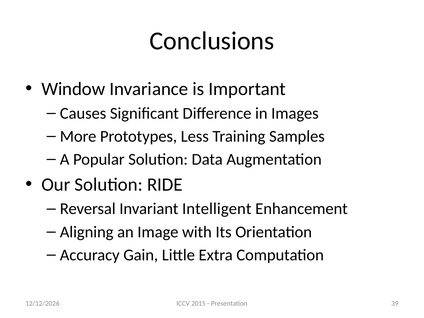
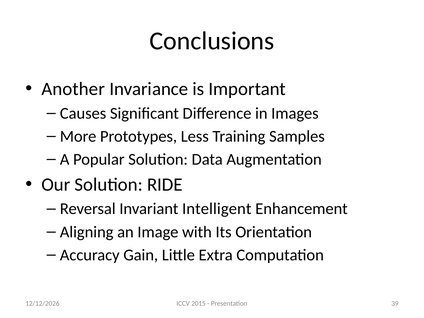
Window: Window -> Another
